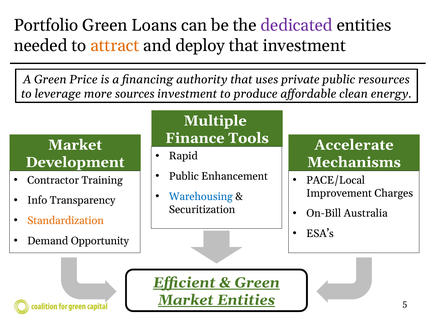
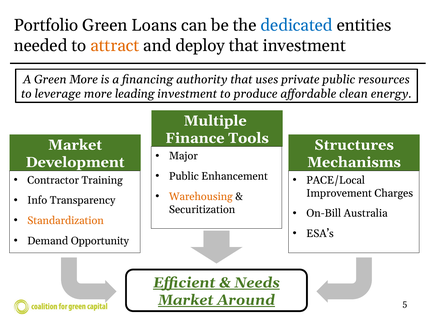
dedicated colour: purple -> blue
Green Price: Price -> More
sources: sources -> leading
Accelerate: Accelerate -> Structures
Rapid: Rapid -> Major
Warehousing colour: blue -> orange
Green at (257, 282): Green -> Needs
Market Entities: Entities -> Around
